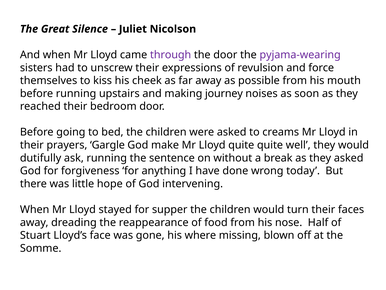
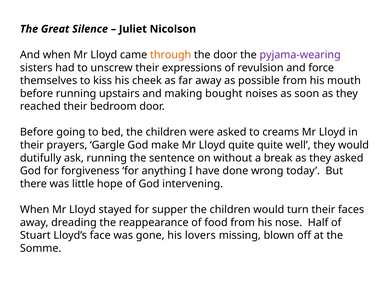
through colour: purple -> orange
journey: journey -> bought
where: where -> lovers
